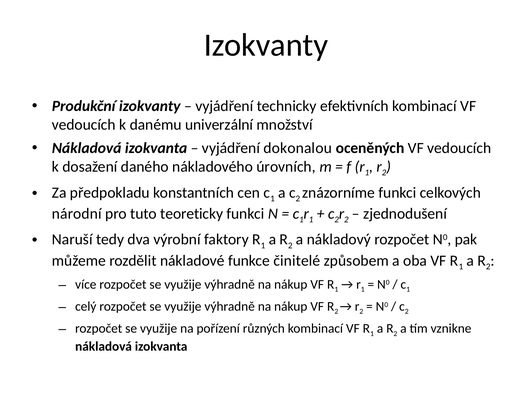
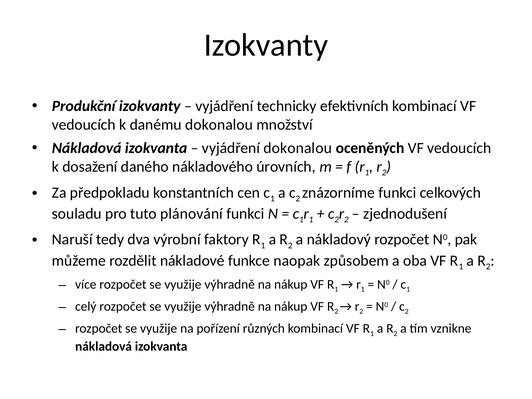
danému univerzální: univerzální -> dokonalou
národní: národní -> souladu
teoreticky: teoreticky -> plánování
činitelé: činitelé -> naopak
